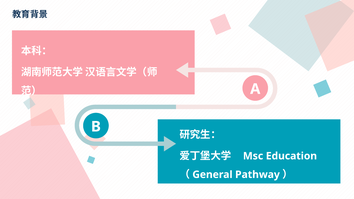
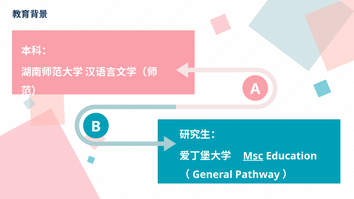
Msc underline: none -> present
